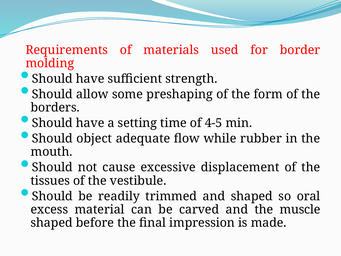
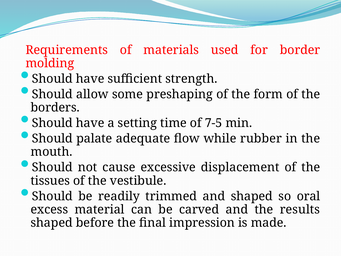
4-5: 4-5 -> 7-5
object: object -> palate
muscle: muscle -> results
